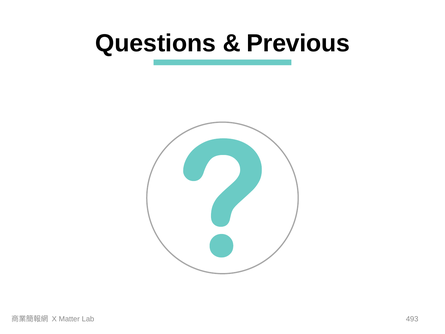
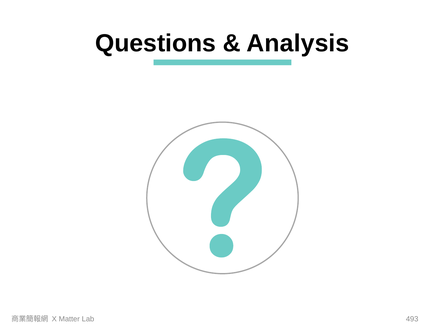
Previous: Previous -> Analysis
